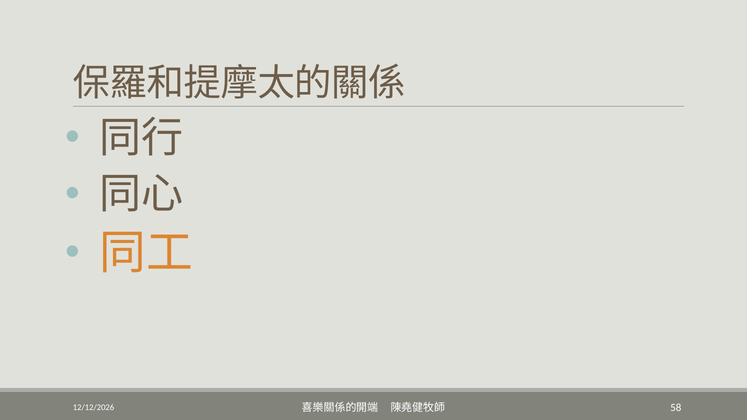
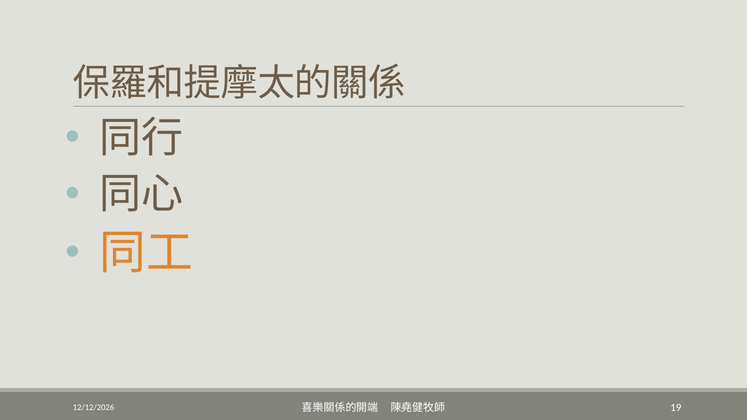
58: 58 -> 19
